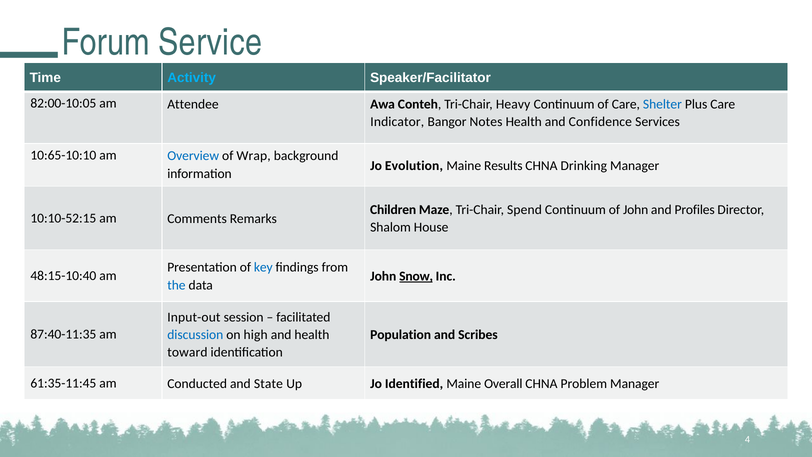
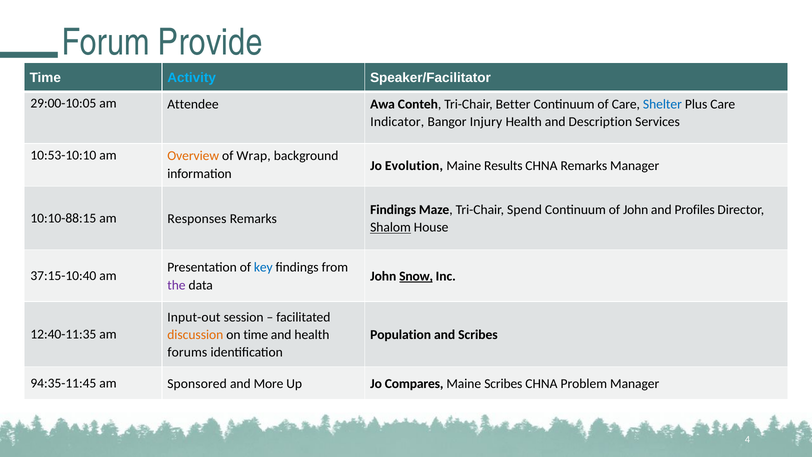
Service: Service -> Provide
82:00-10:05: 82:00-10:05 -> 29:00-10:05
Heavy: Heavy -> Better
Notes: Notes -> Injury
Confidence: Confidence -> Description
10:65-10:10: 10:65-10:10 -> 10:53-10:10
Overview colour: blue -> orange
CHNA Drinking: Drinking -> Remarks
Children at (393, 210): Children -> Findings
10:10-52:15: 10:10-52:15 -> 10:10-88:15
Comments: Comments -> Responses
Shalom underline: none -> present
48:15-10:40: 48:15-10:40 -> 37:15-10:40
the colour: blue -> purple
87:40-11:35: 87:40-11:35 -> 12:40-11:35
discussion colour: blue -> orange
on high: high -> time
toward: toward -> forums
61:35-11:45: 61:35-11:45 -> 94:35-11:45
Conducted: Conducted -> Sponsored
State: State -> More
Identified: Identified -> Compares
Maine Overall: Overall -> Scribes
